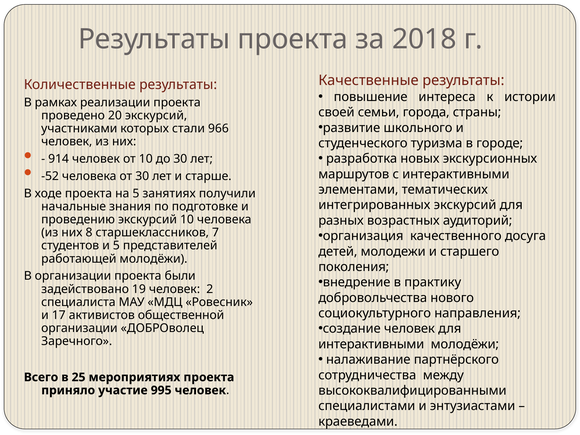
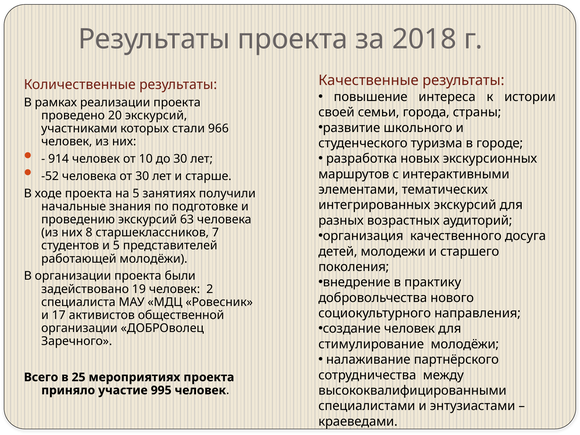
экскурсий 10: 10 -> 63
интерактивными at (371, 344): интерактивными -> стимулирование
